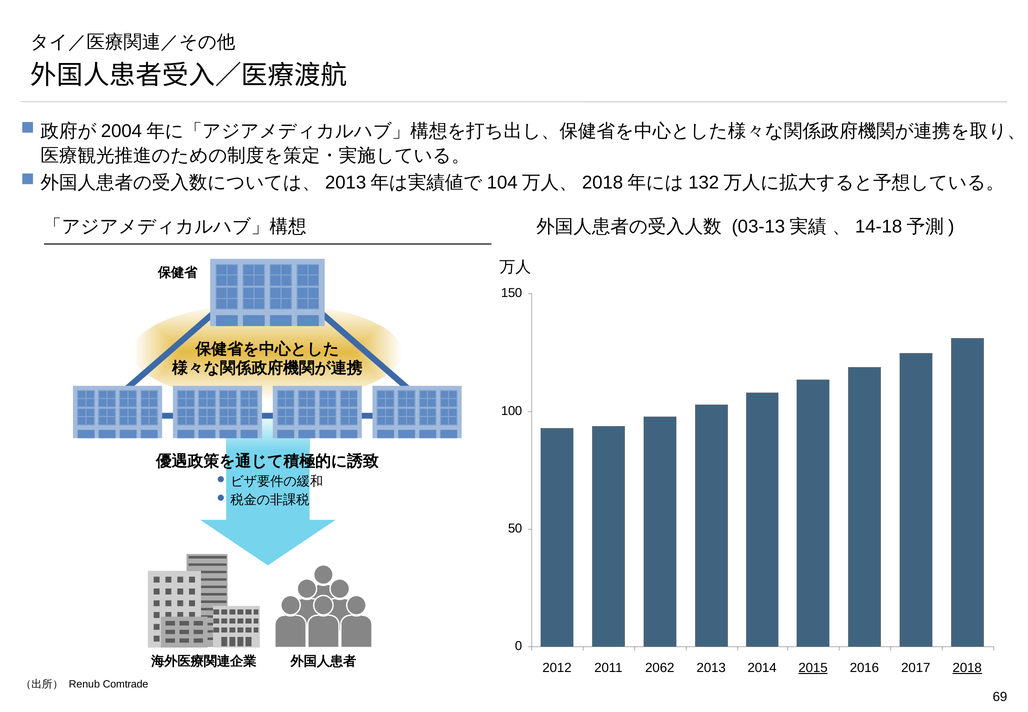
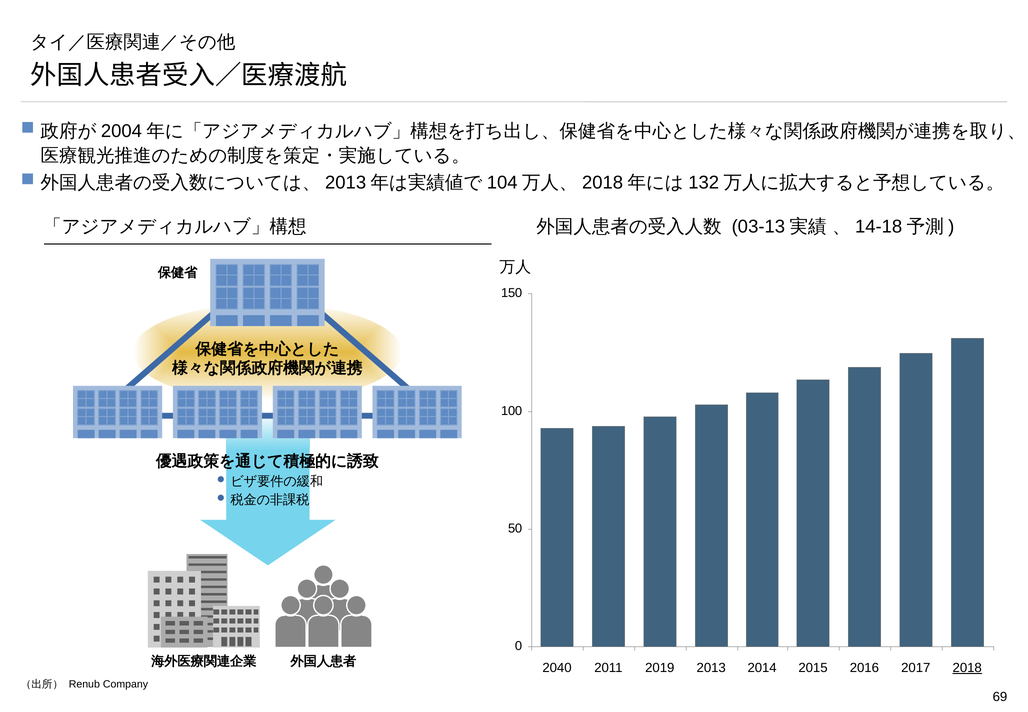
2012: 2012 -> 2040
2062: 2062 -> 2019
2015 underline: present -> none
Comtrade: Comtrade -> Company
